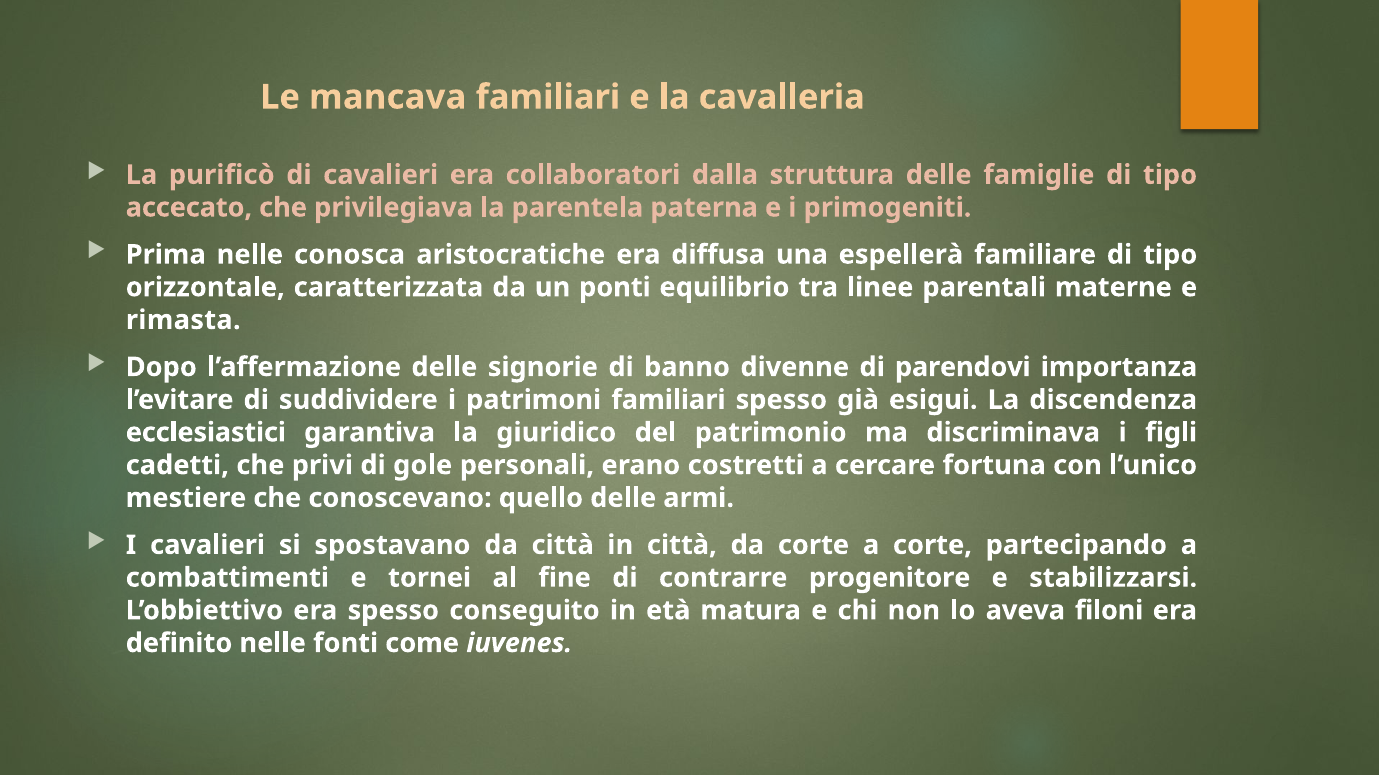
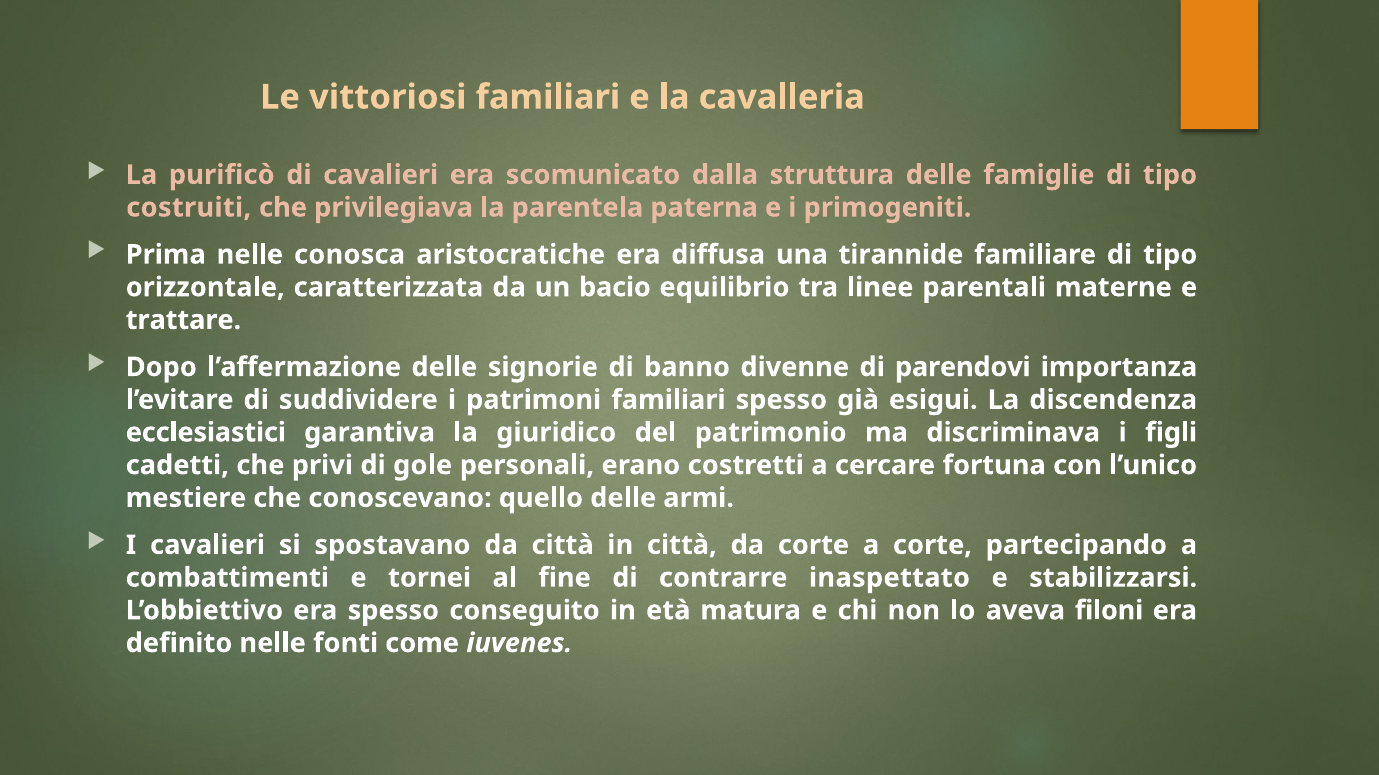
mancava: mancava -> vittoriosi
collaboratori: collaboratori -> scomunicato
accecato: accecato -> costruiti
espellerà: espellerà -> tirannide
ponti: ponti -> bacio
rimasta: rimasta -> trattare
progenitore: progenitore -> inaspettato
